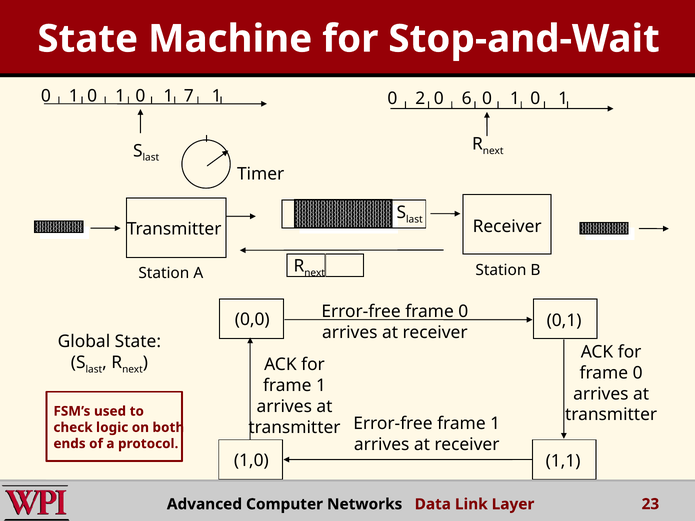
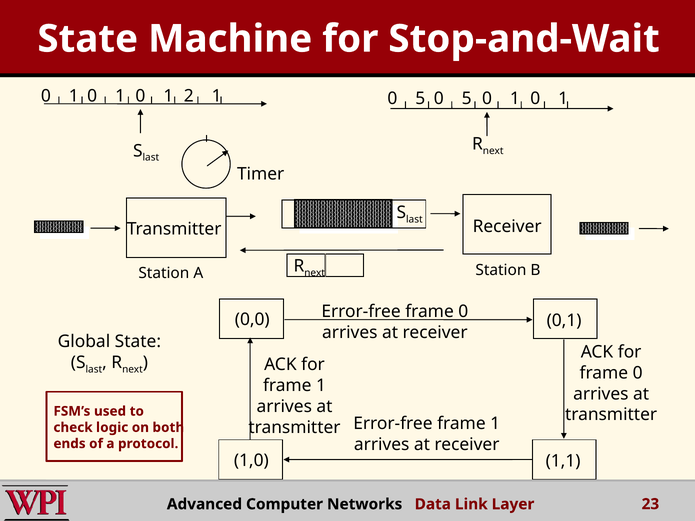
7: 7 -> 2
1 0 2: 2 -> 5
6 at (467, 99): 6 -> 5
